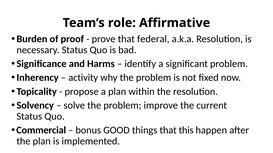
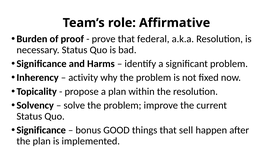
Commercial at (41, 131): Commercial -> Significance
this: this -> sell
